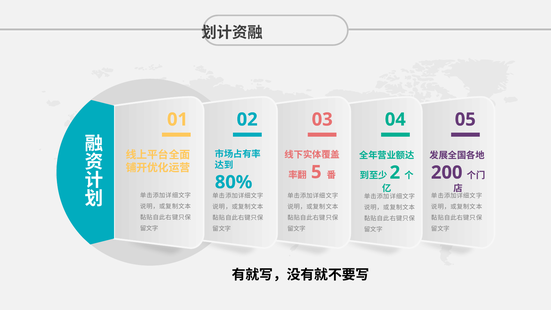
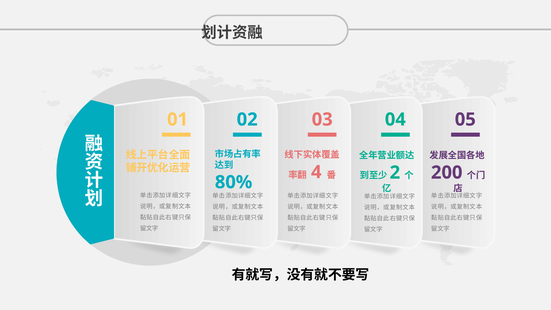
5: 5 -> 4
